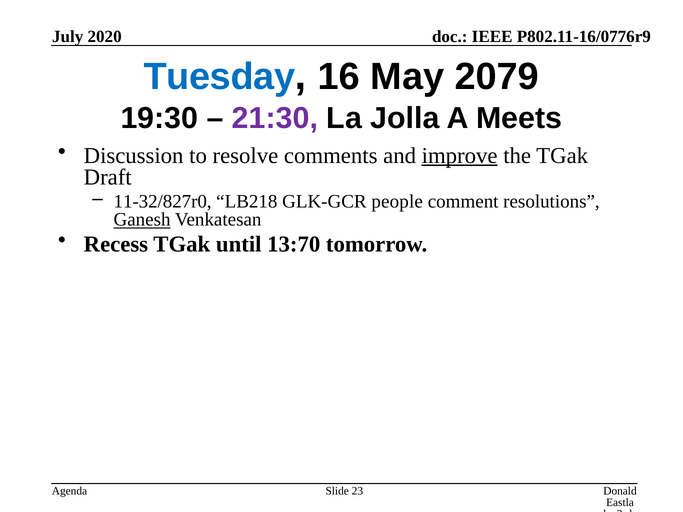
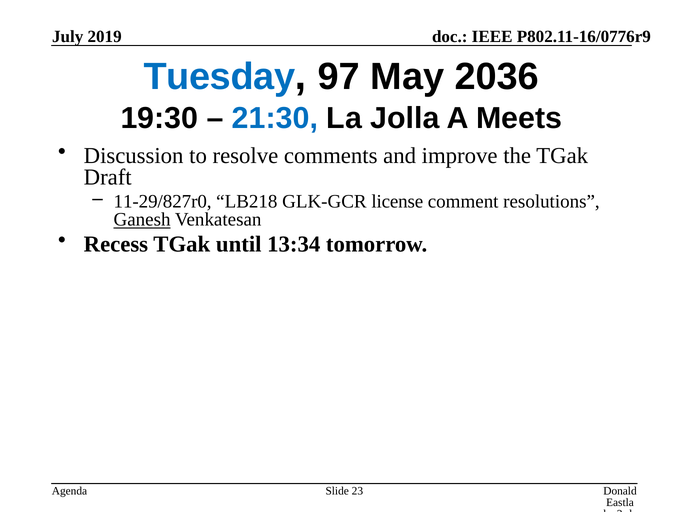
2020: 2020 -> 2019
16: 16 -> 97
2079: 2079 -> 2036
21:30 colour: purple -> blue
improve underline: present -> none
11-32/827r0: 11-32/827r0 -> 11-29/827r0
people: people -> license
13:70: 13:70 -> 13:34
